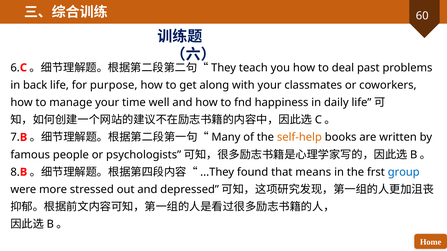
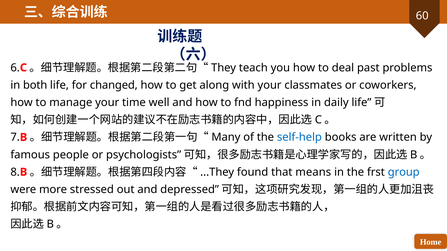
back: back -> both
purpose: purpose -> changed
self-help colour: orange -> blue
